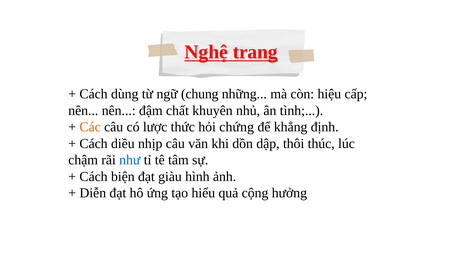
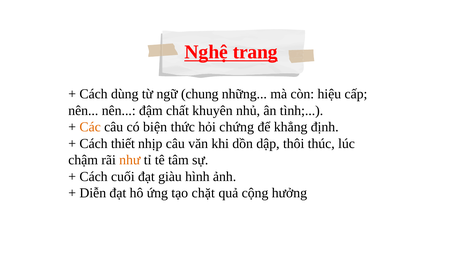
lược: lược -> biện
diều: diều -> thiết
như colour: blue -> orange
biện: biện -> cuối
hiểu: hiểu -> chặt
